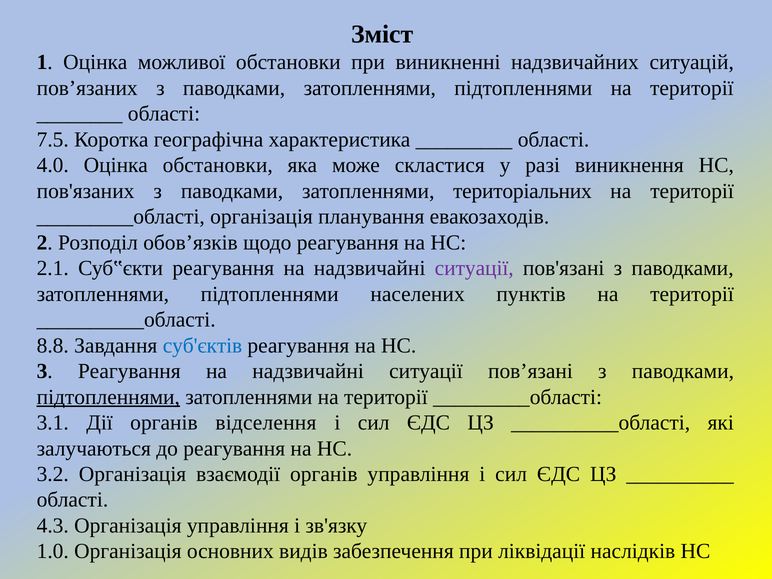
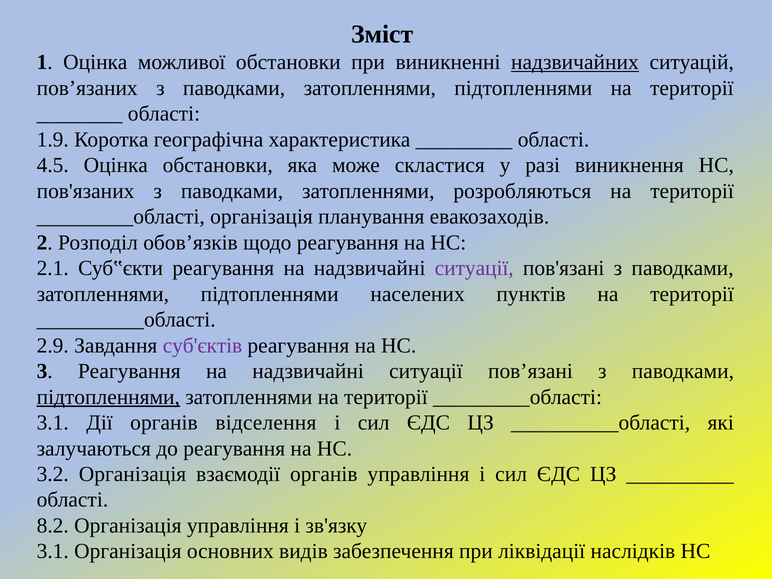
надзвичайних underline: none -> present
7.5: 7.5 -> 1.9
4.0: 4.0 -> 4.5
територіальних: територіальних -> розробляються
8.8: 8.8 -> 2.9
суб'єктів colour: blue -> purple
4.3: 4.3 -> 8.2
1.0 at (53, 551): 1.0 -> 3.1
